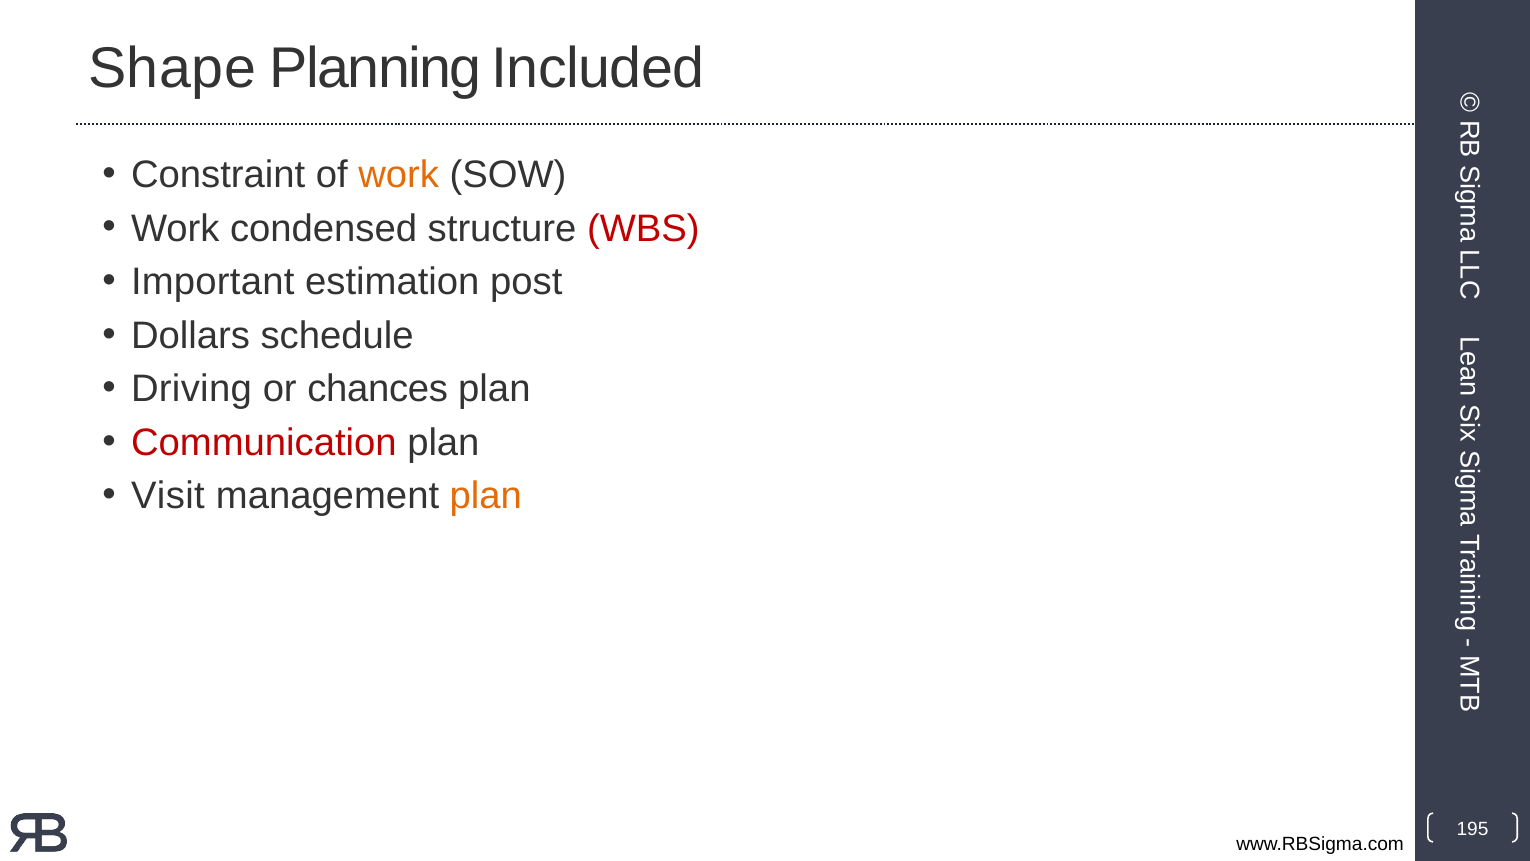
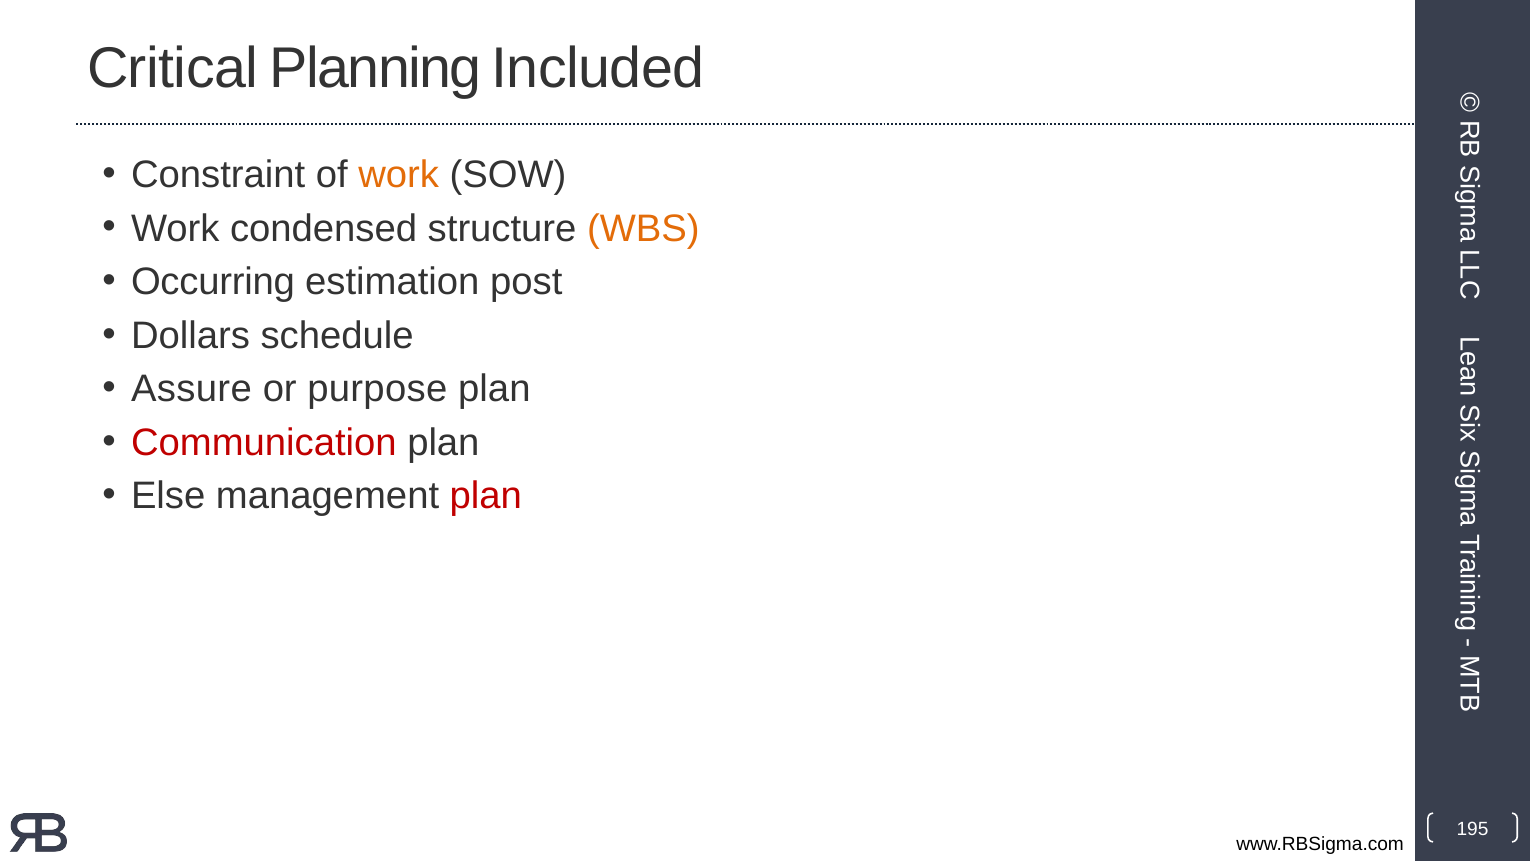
Shape: Shape -> Critical
WBS colour: red -> orange
Important: Important -> Occurring
Driving: Driving -> Assure
chances: chances -> purpose
Visit: Visit -> Else
plan at (486, 496) colour: orange -> red
